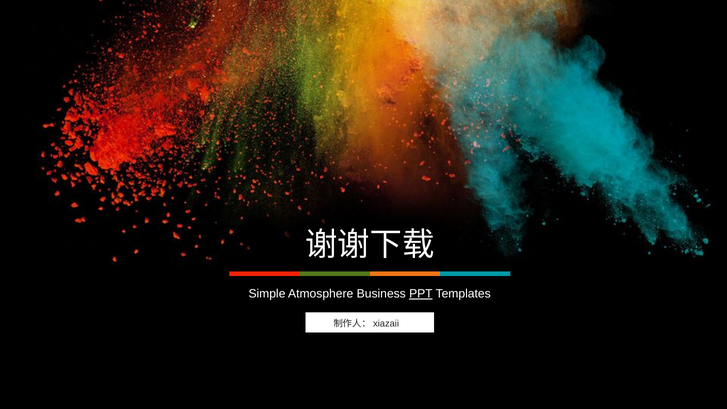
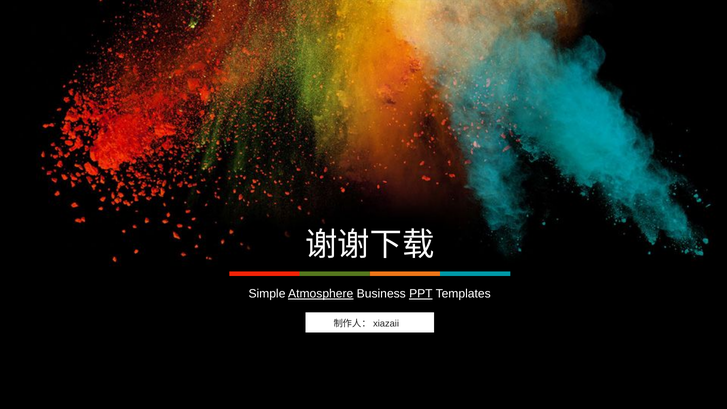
Atmosphere underline: none -> present
